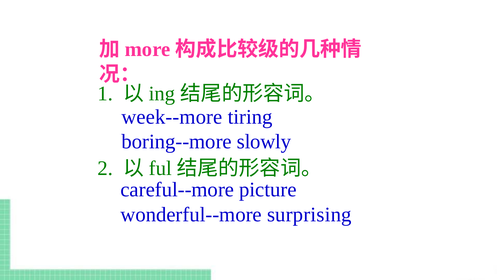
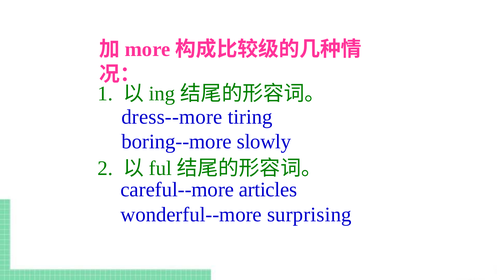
week--more: week--more -> dress--more
picture: picture -> articles
